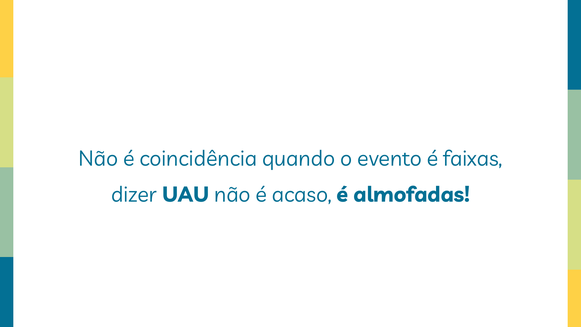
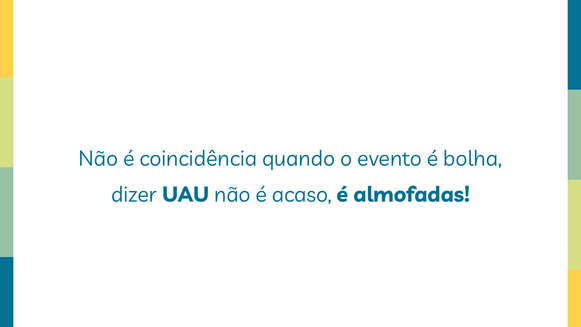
faixas: faixas -> bolha
